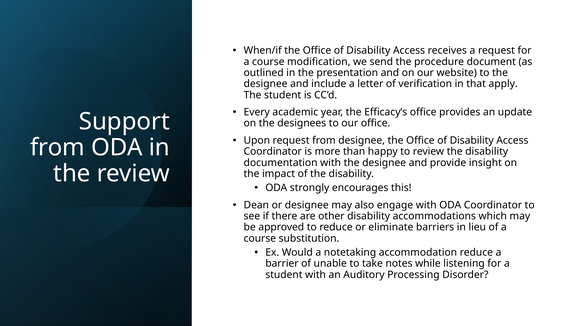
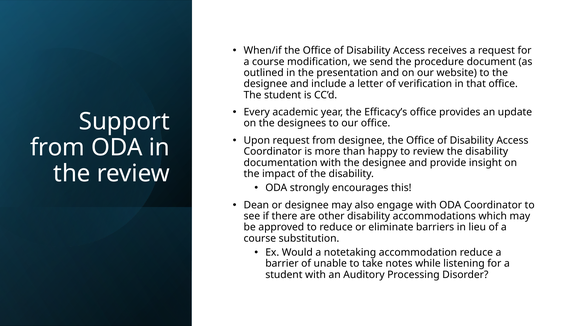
that apply: apply -> office
